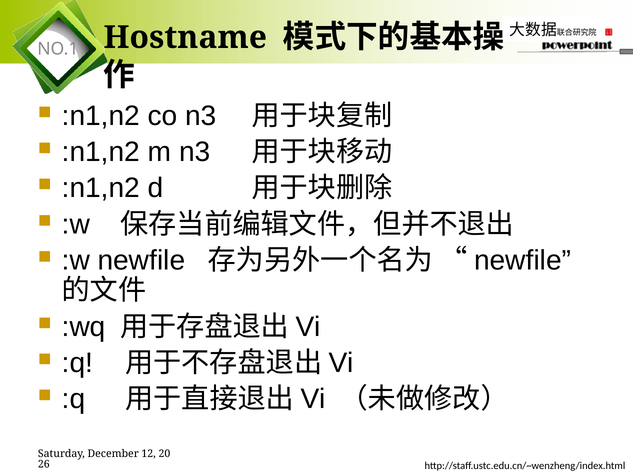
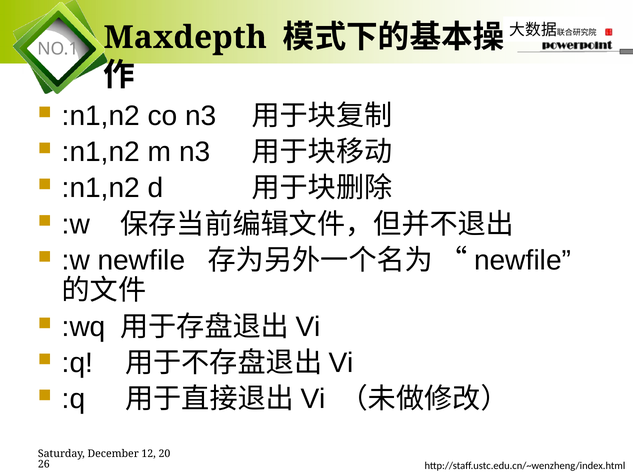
Hostname: Hostname -> Maxdepth
